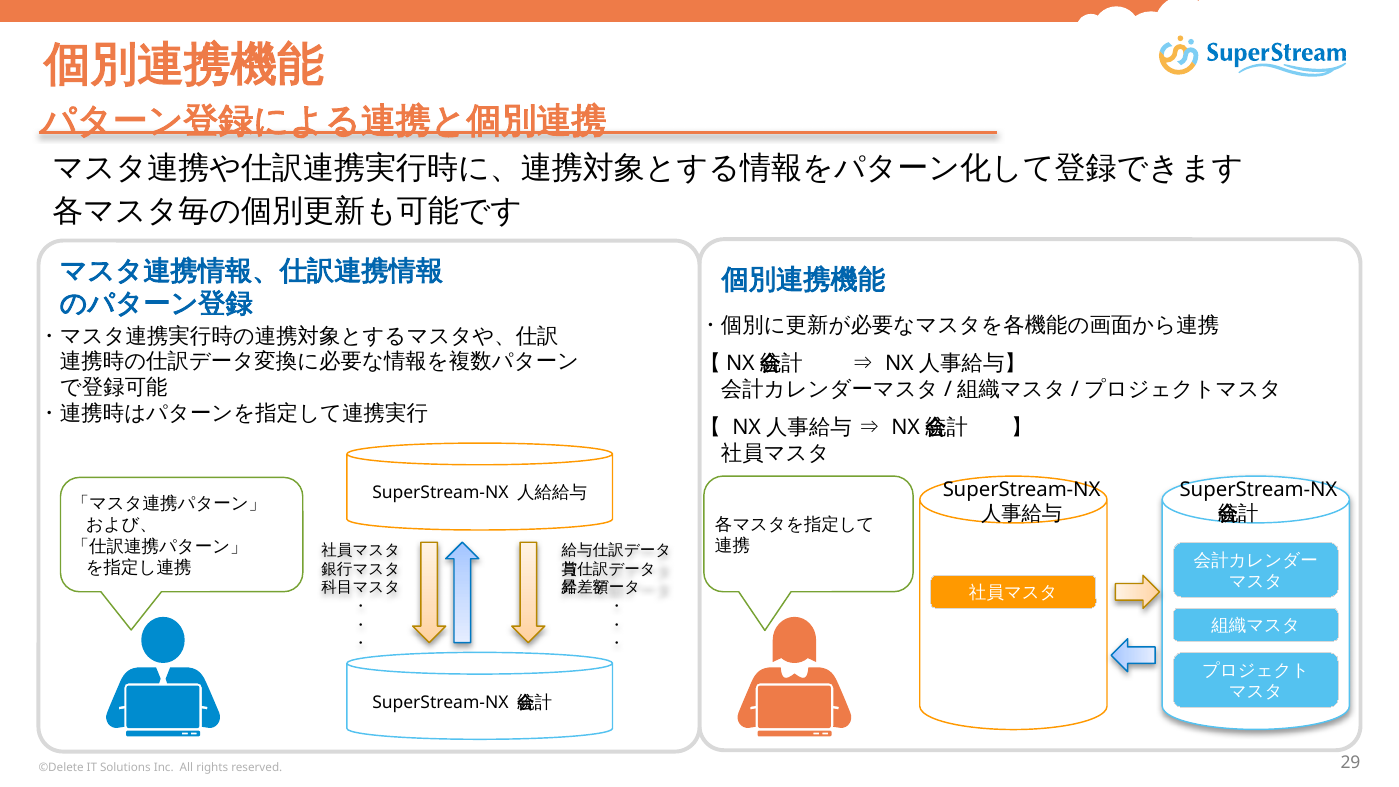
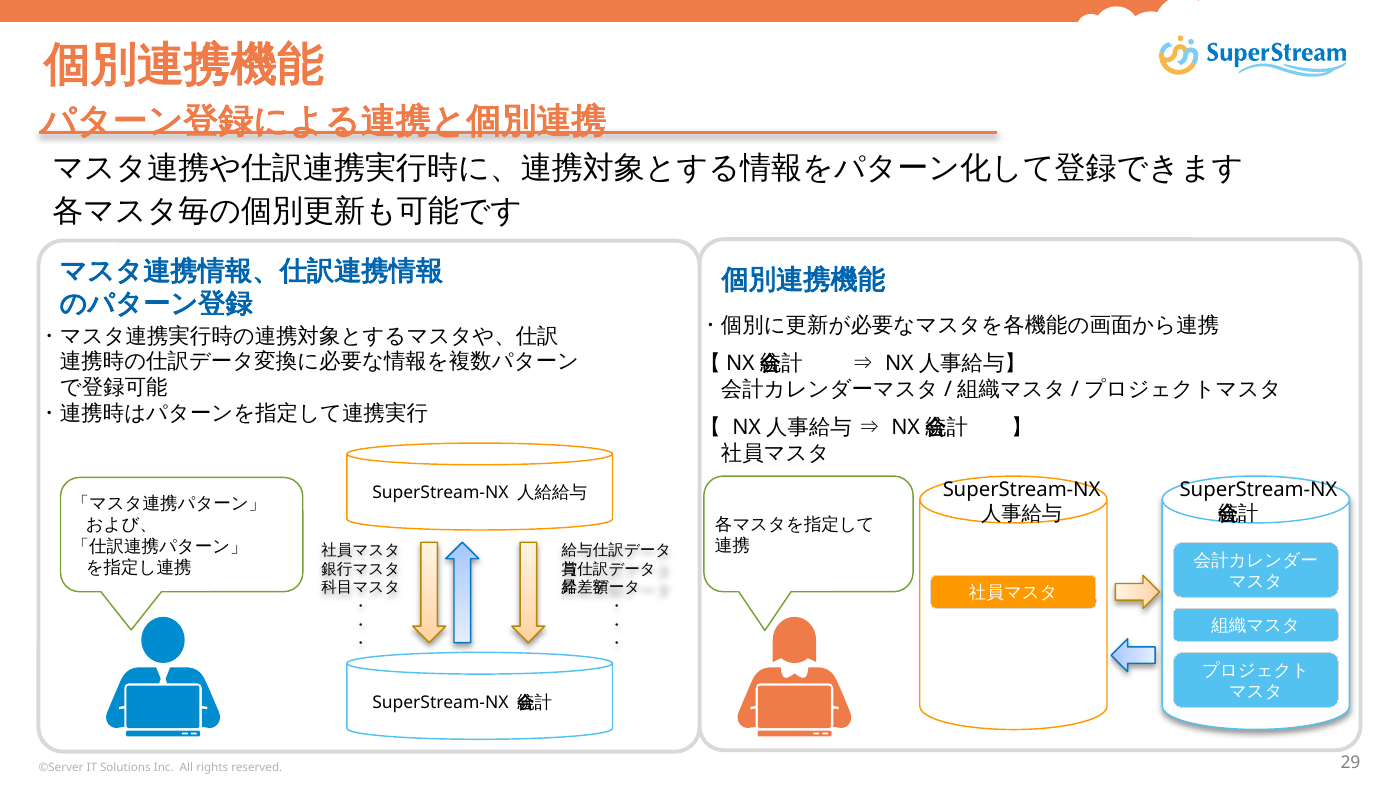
©Delete: ©Delete -> ©Server
